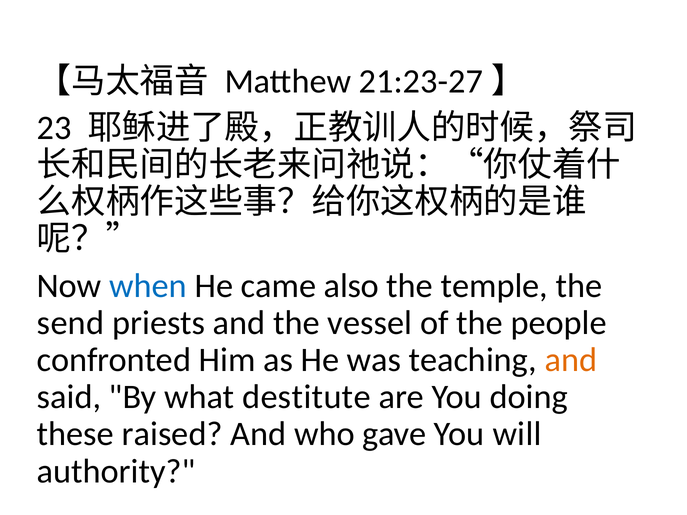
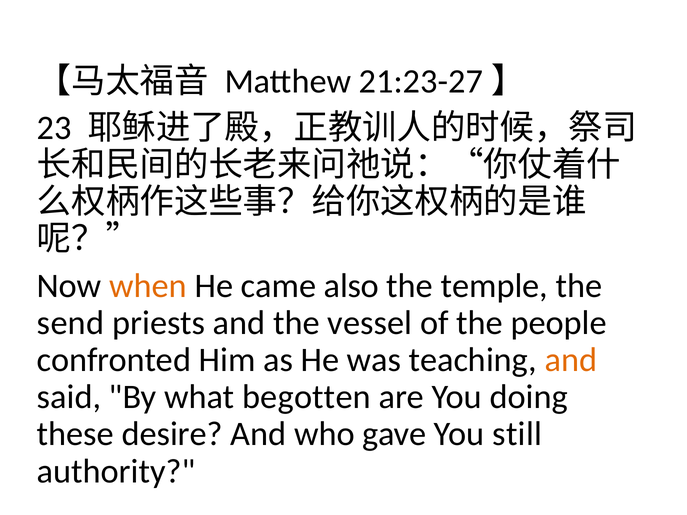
when colour: blue -> orange
destitute: destitute -> begotten
raised: raised -> desire
will: will -> still
